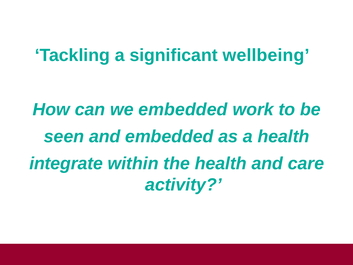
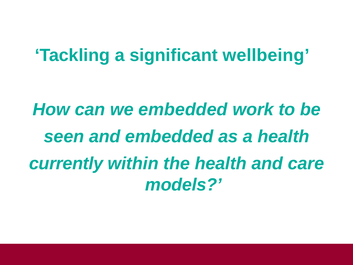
integrate: integrate -> currently
activity: activity -> models
